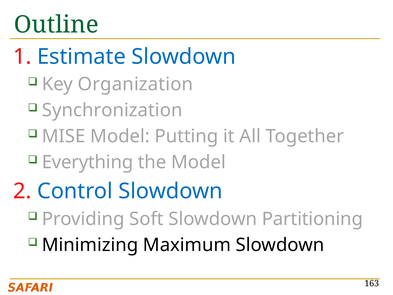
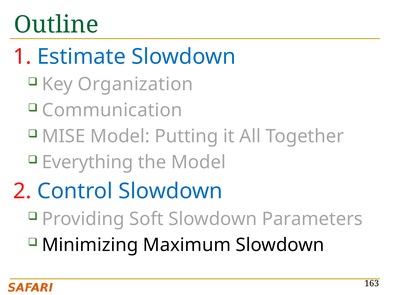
Synchronization: Synchronization -> Communication
Partitioning: Partitioning -> Parameters
